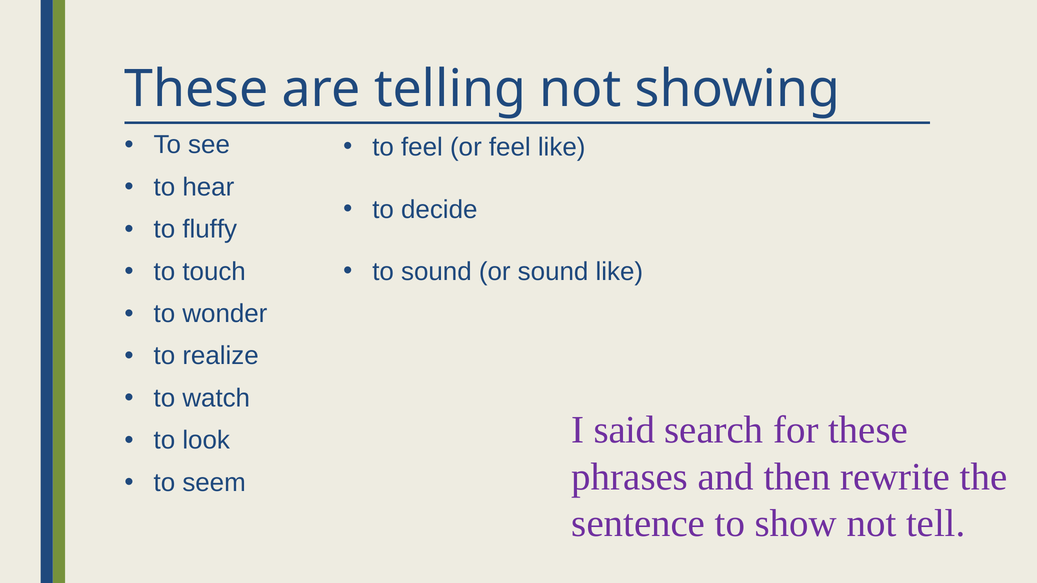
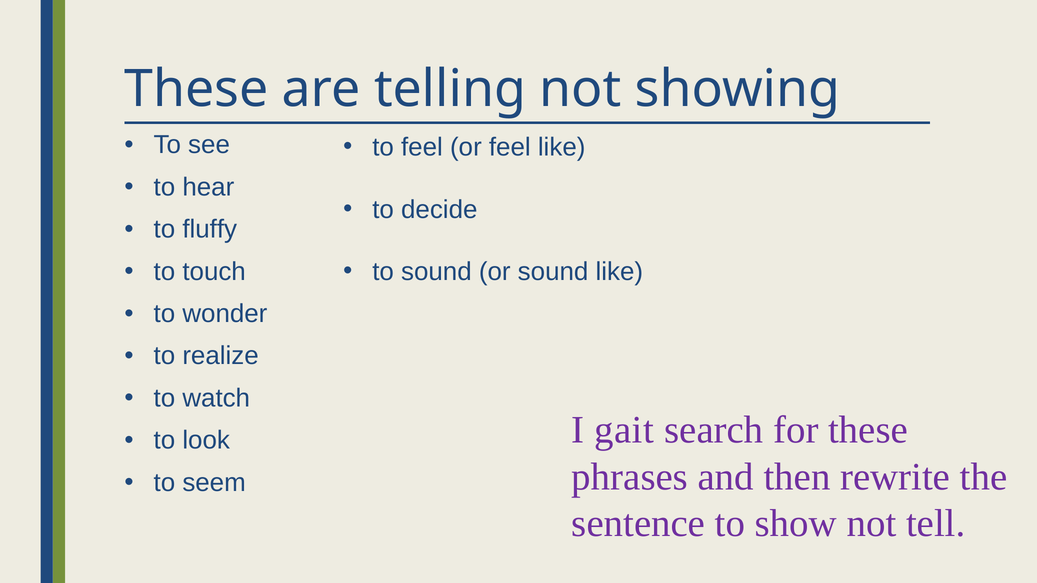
said: said -> gait
